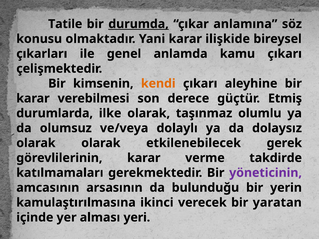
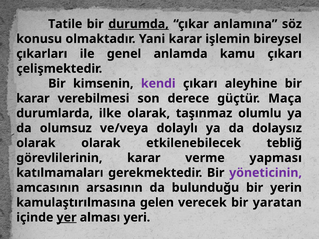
ilişkide: ilişkide -> işlemin
kendi colour: orange -> purple
Etmiş: Etmiş -> Maça
gerek: gerek -> tebliğ
takdirde: takdirde -> yapması
ikinci: ikinci -> gelen
yer underline: none -> present
